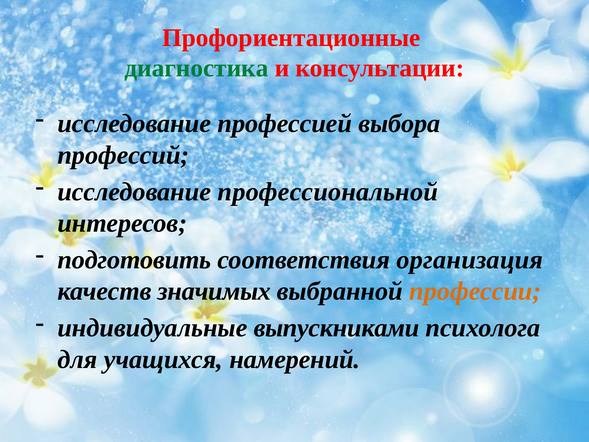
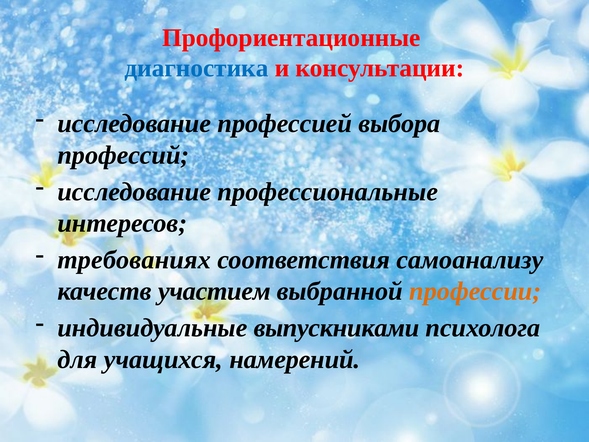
диагностика colour: green -> blue
профессиональной: профессиональной -> профессиональные
подготовить: подготовить -> требованиях
организация: организация -> самоанализу
значимых: значимых -> участием
